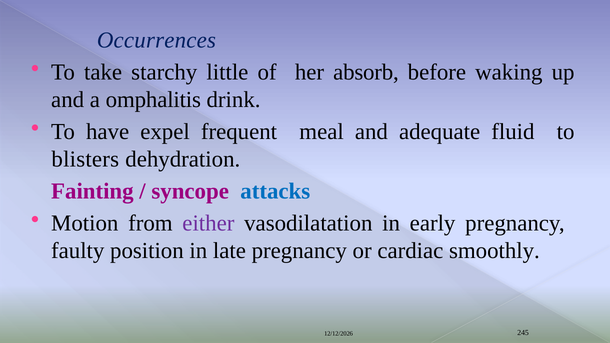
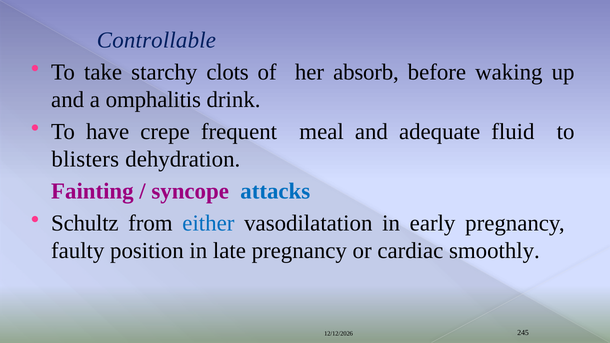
Occurrences: Occurrences -> Controllable
little: little -> clots
expel: expel -> crepe
Motion: Motion -> Schultz
either colour: purple -> blue
